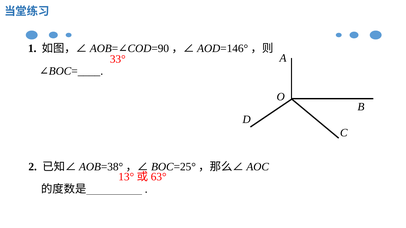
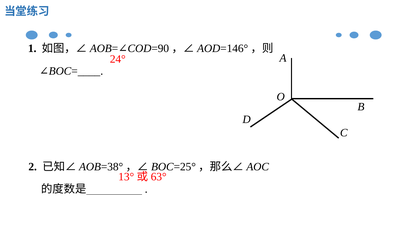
33°: 33° -> 24°
